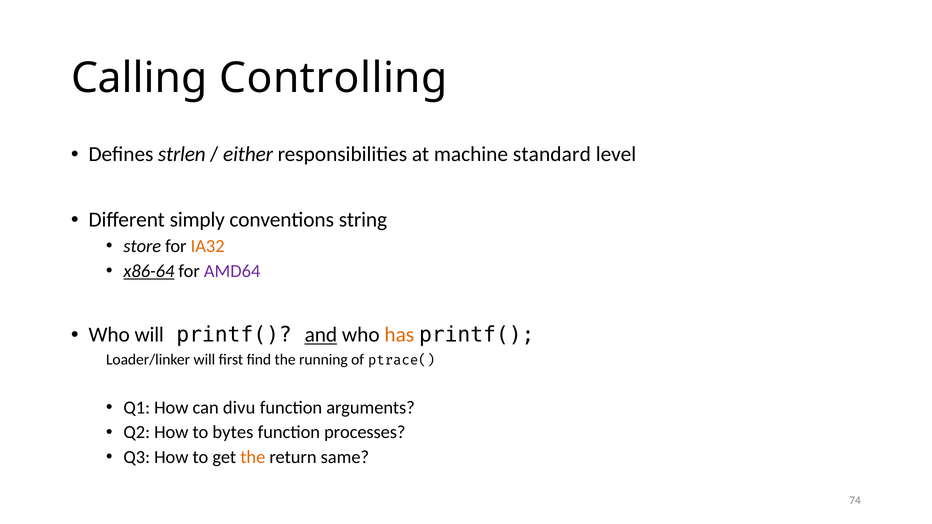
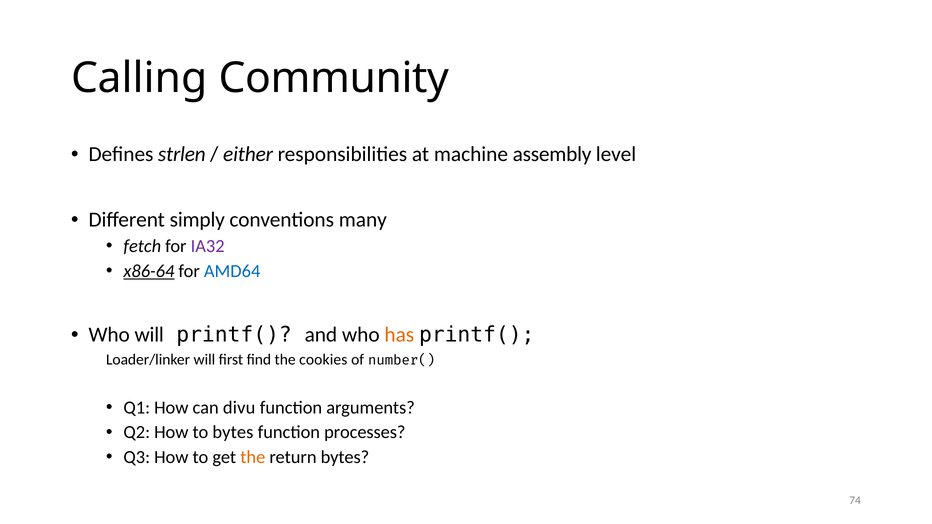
Controlling: Controlling -> Community
standard: standard -> assembly
string: string -> many
store: store -> fetch
IA32 colour: orange -> purple
AMD64 colour: purple -> blue
and underline: present -> none
running: running -> cookies
ptrace(: ptrace( -> number(
return same: same -> bytes
